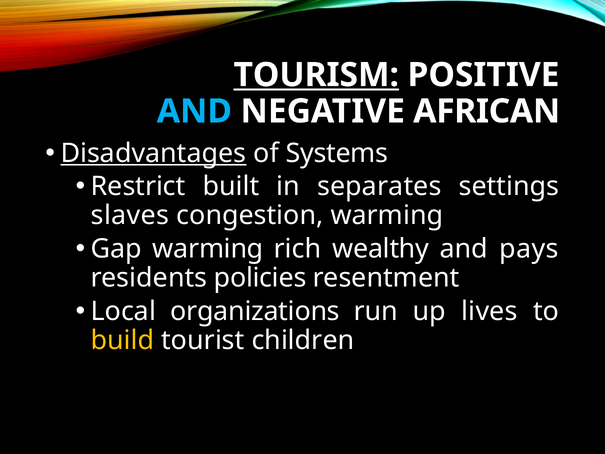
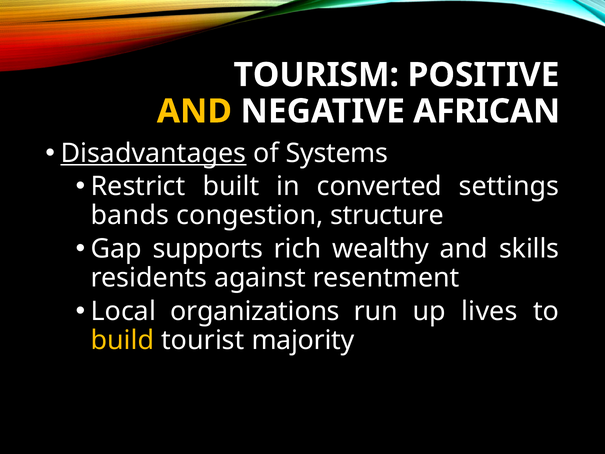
TOURISM underline: present -> none
AND at (194, 111) colour: light blue -> yellow
separates: separates -> converted
slaves: slaves -> bands
congestion warming: warming -> structure
Gap warming: warming -> supports
pays: pays -> skills
policies: policies -> against
children: children -> majority
